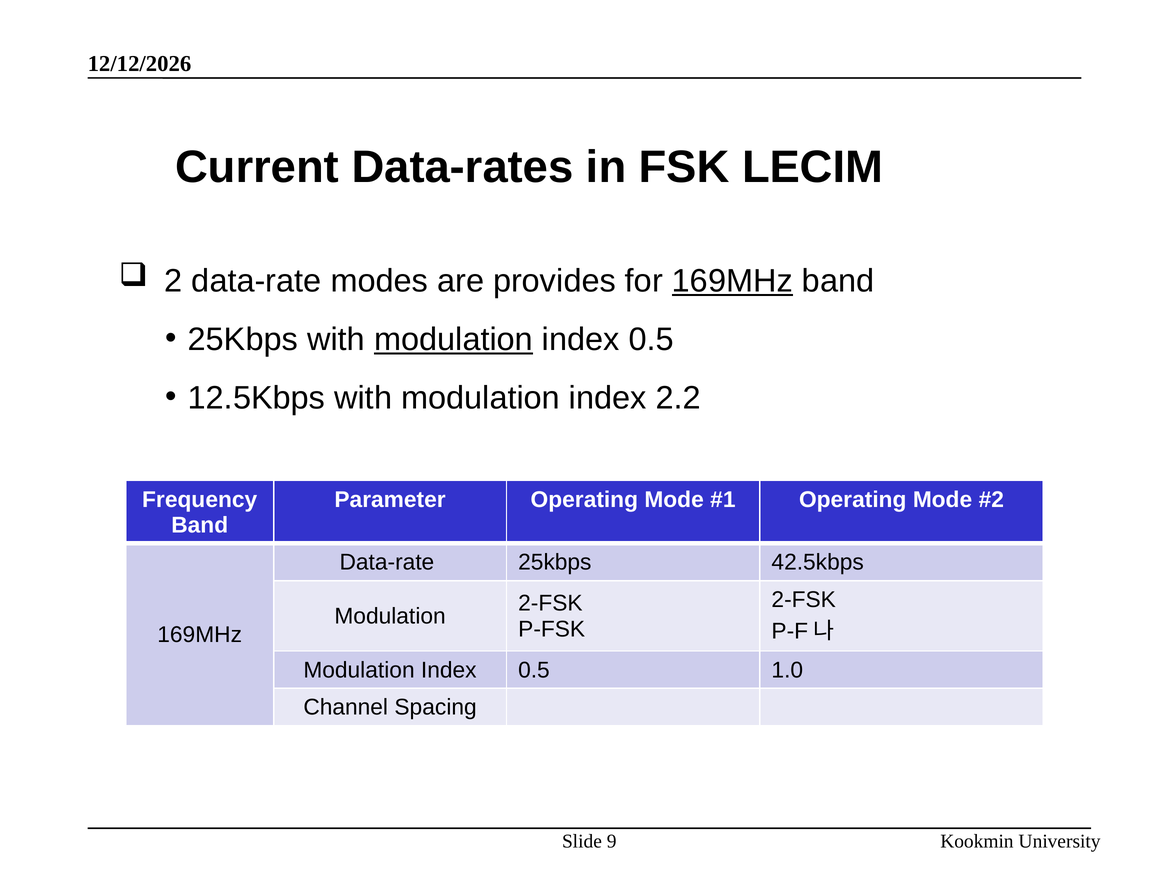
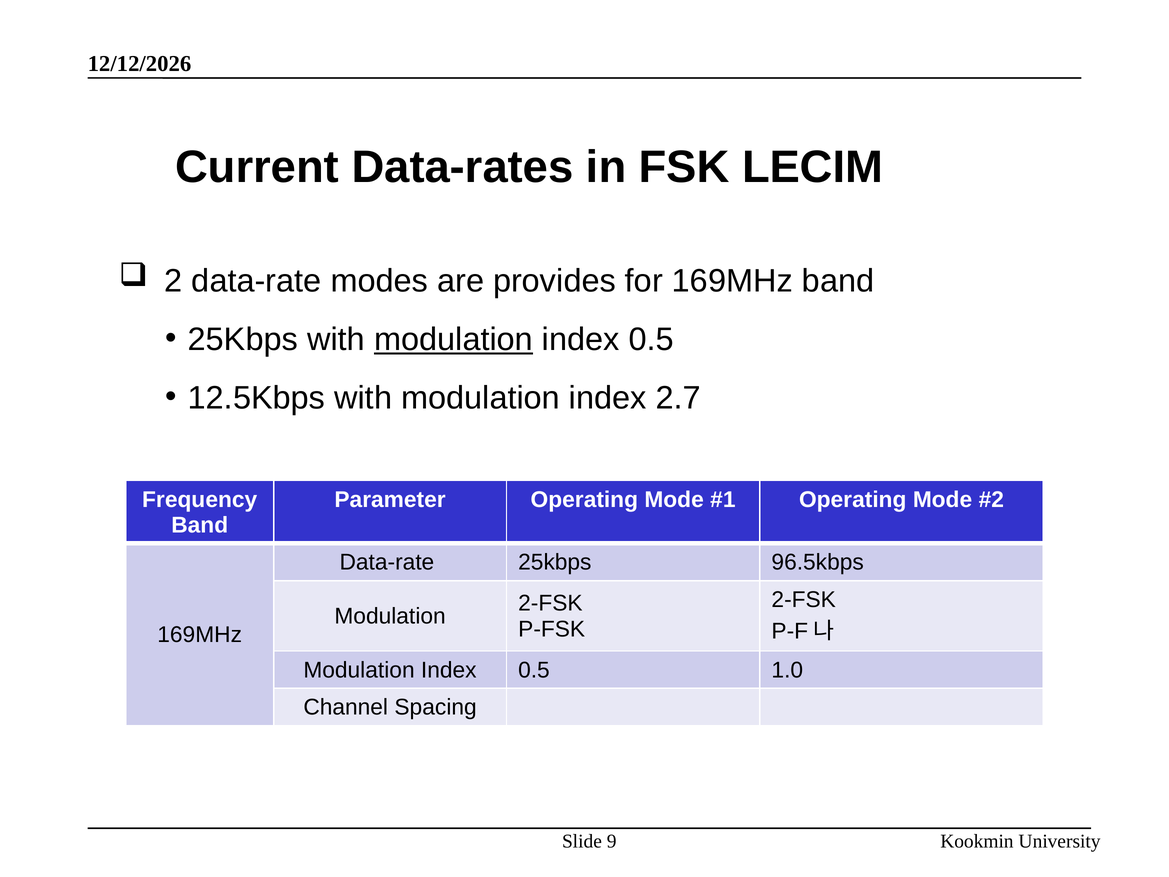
169MHz at (732, 281) underline: present -> none
2.2: 2.2 -> 2.7
42.5kbps: 42.5kbps -> 96.5kbps
